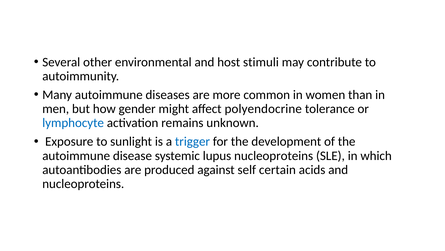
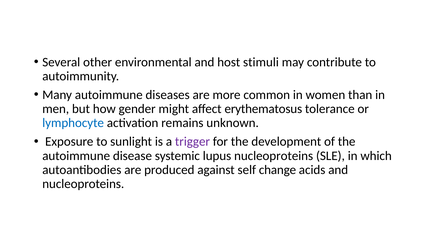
polyendocrine: polyendocrine -> erythematosus
trigger colour: blue -> purple
certain: certain -> change
